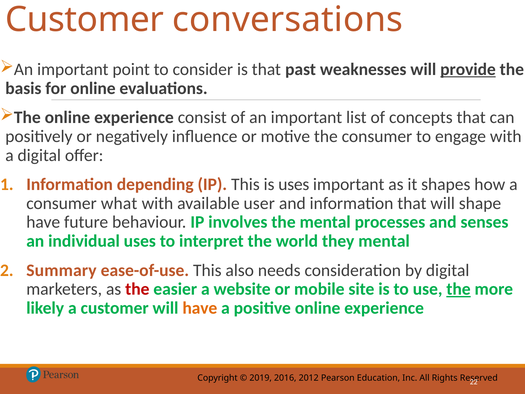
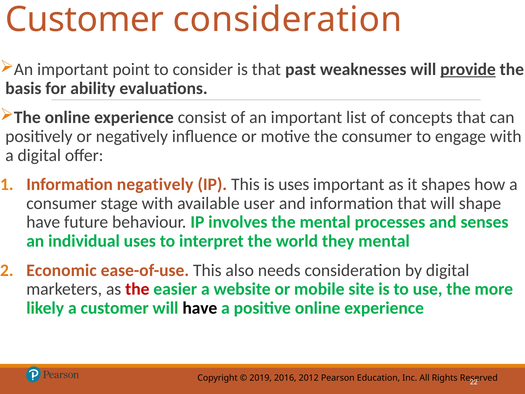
Customer conversations: conversations -> consideration
for online: online -> ability
Information depending: depending -> negatively
what: what -> stage
Summary: Summary -> Economic
the at (459, 289) underline: present -> none
have at (200, 308) colour: orange -> black
